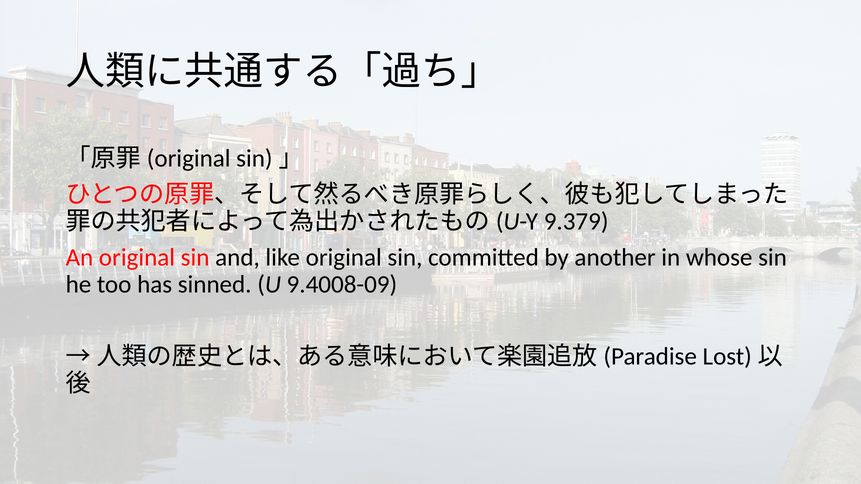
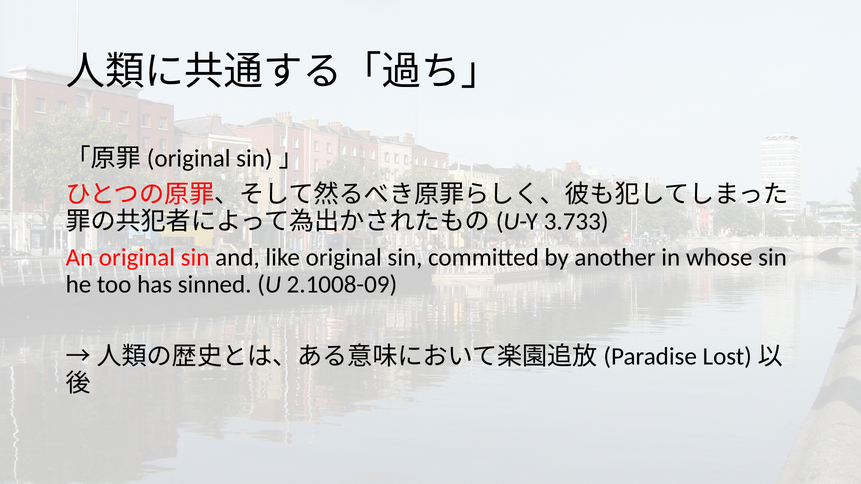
9.379: 9.379 -> 3.733
9.4008-09: 9.4008-09 -> 2.1008-09
